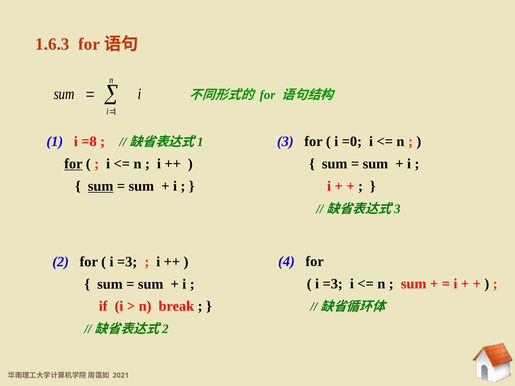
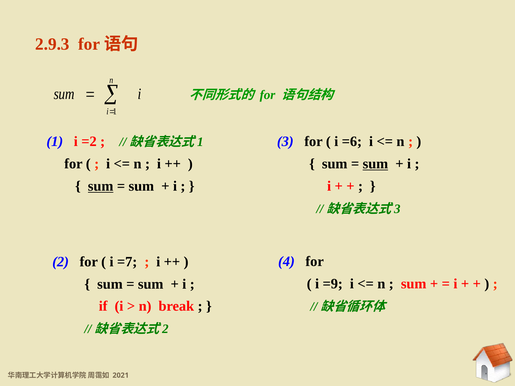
1.6.3: 1.6.3 -> 2.9.3
=8: =8 -> =2
=0: =0 -> =6
for at (73, 164) underline: present -> none
sum at (375, 164) underline: none -> present
=3 at (127, 262): =3 -> =7
=3 at (333, 284): =3 -> =9
